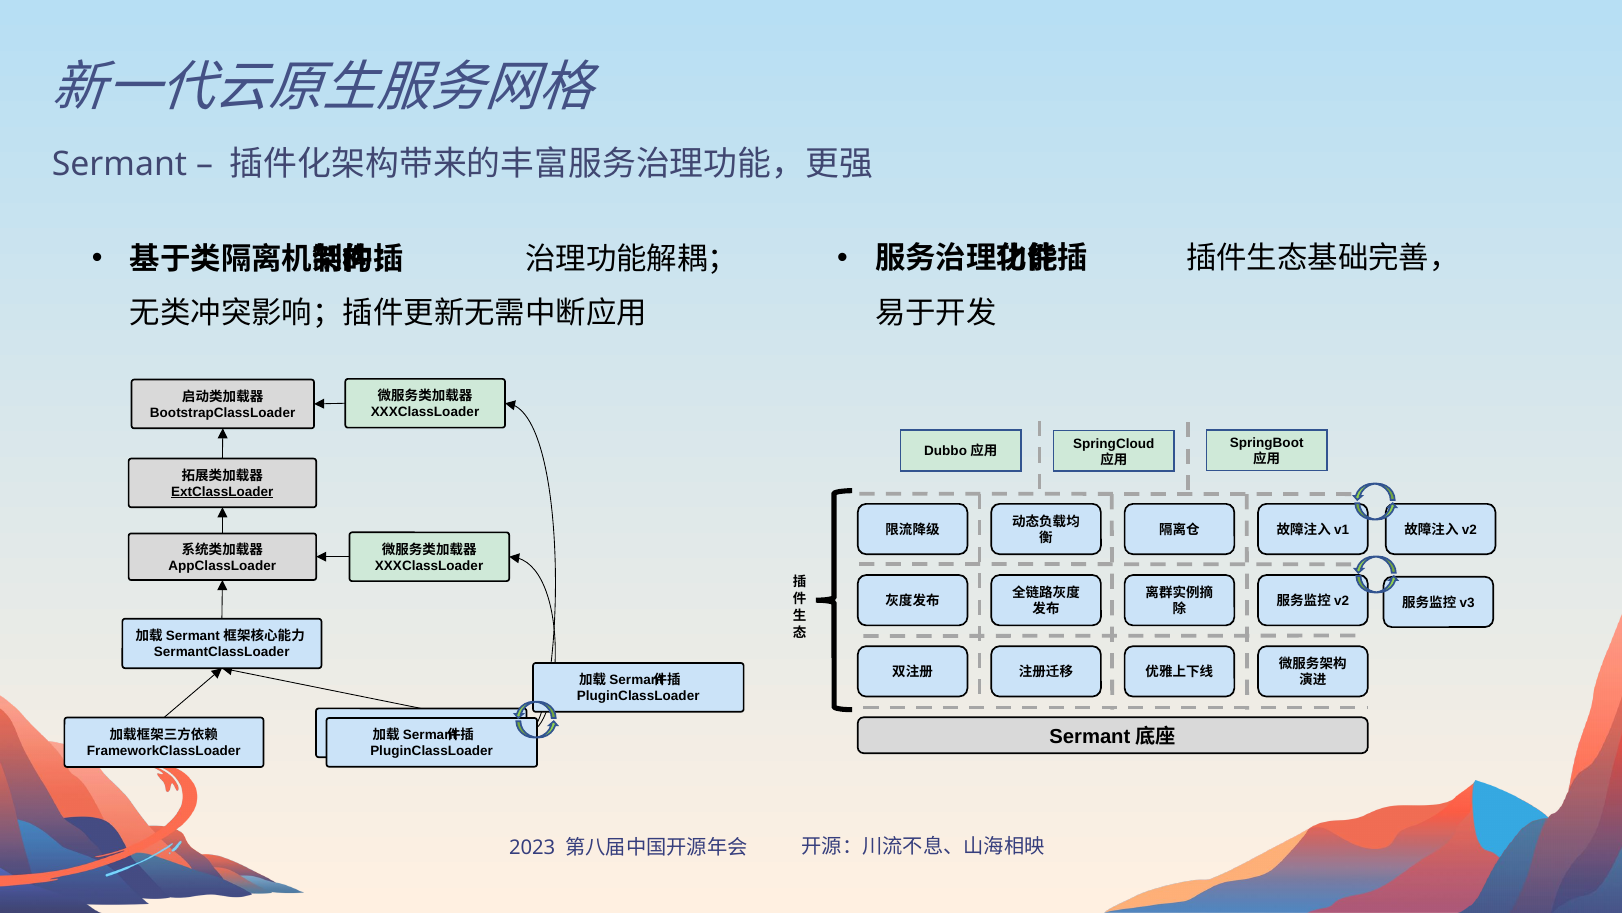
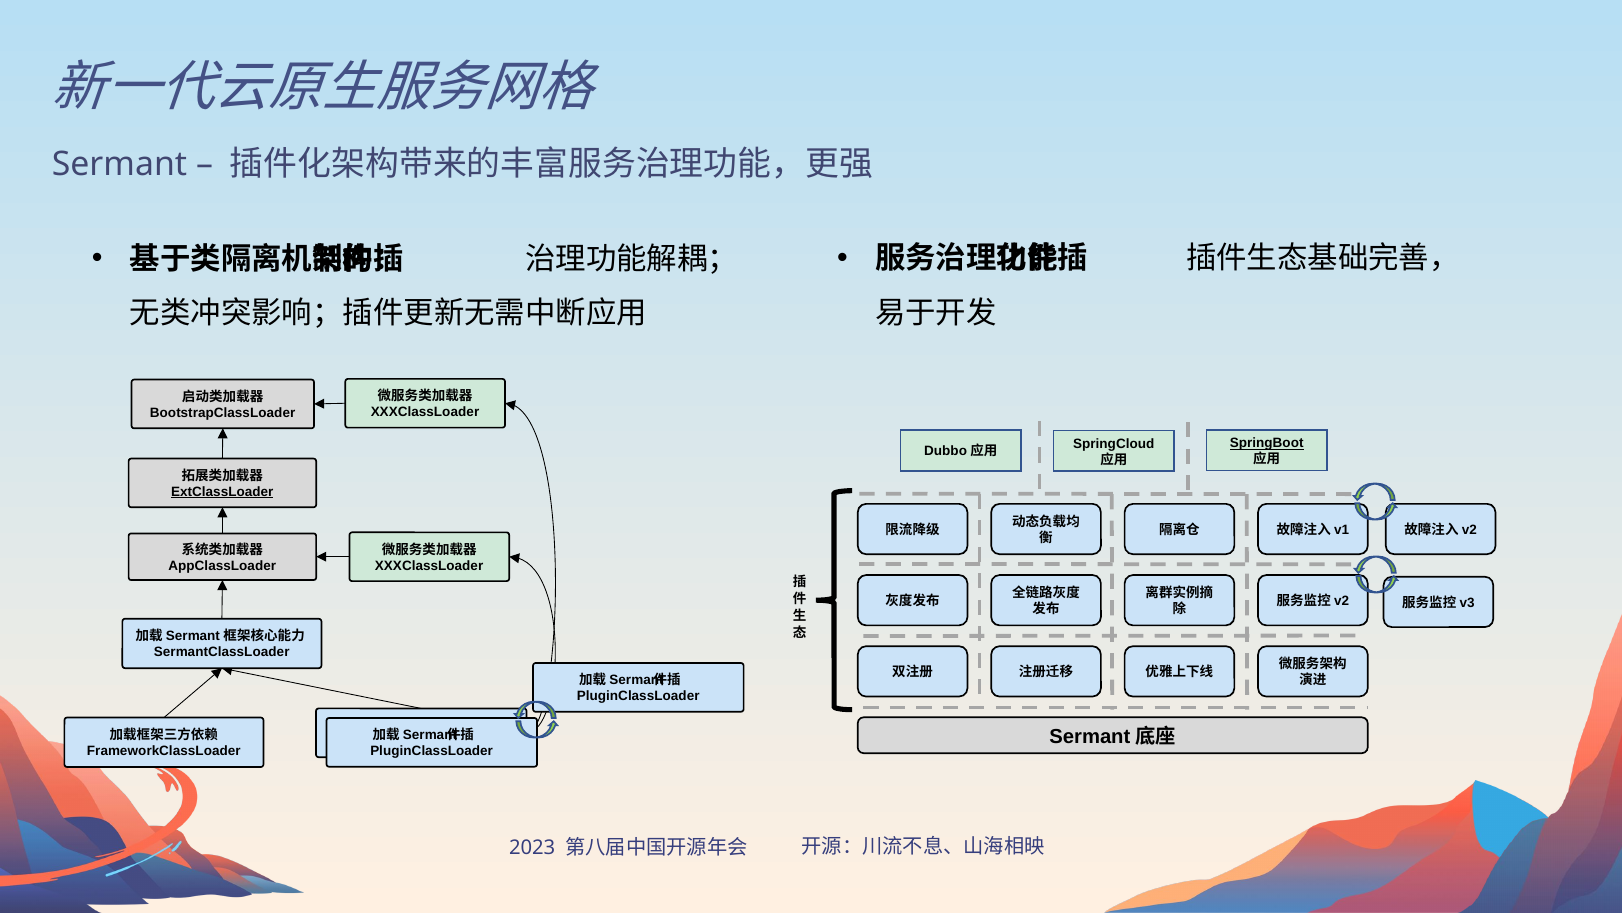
SpringBoot underline: none -> present
